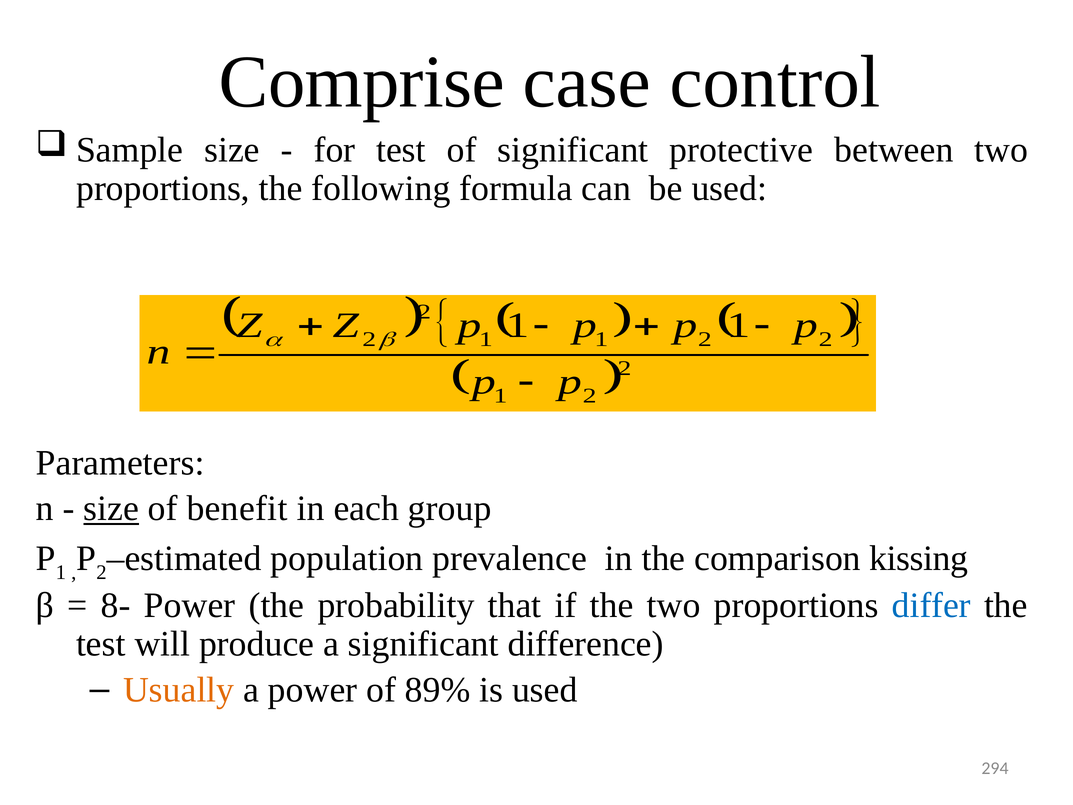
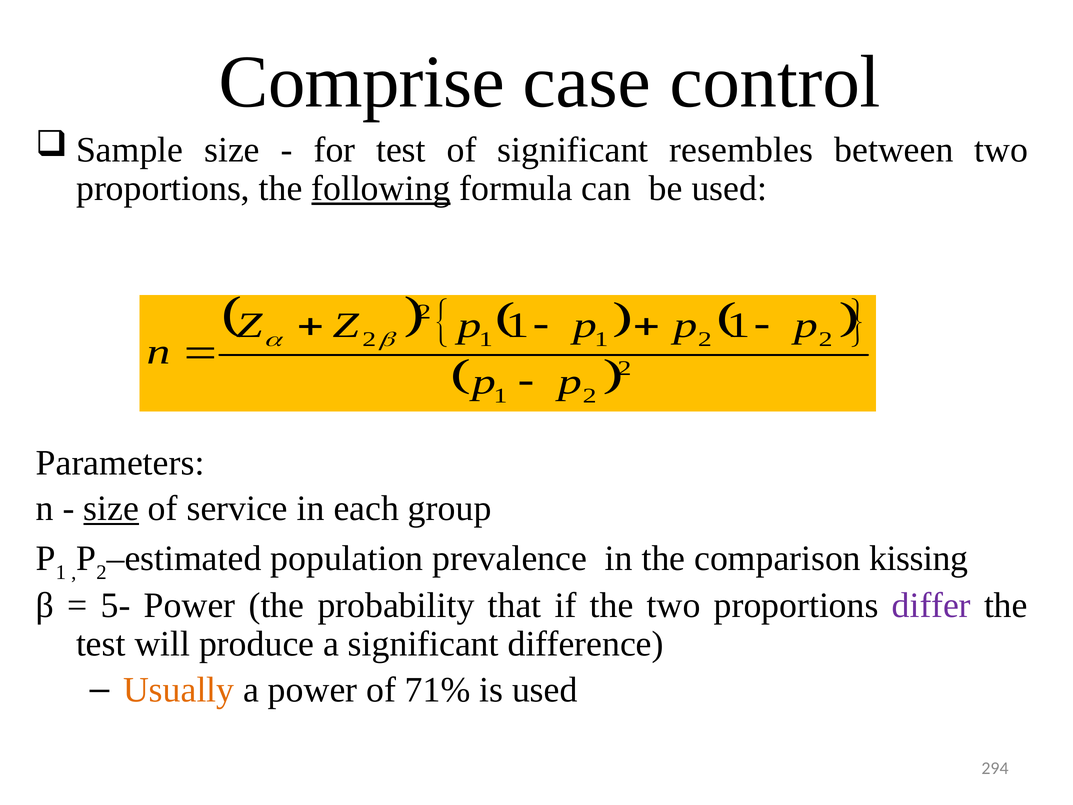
protective: protective -> resembles
following underline: none -> present
benefit: benefit -> service
8-: 8- -> 5-
differ colour: blue -> purple
89%: 89% -> 71%
